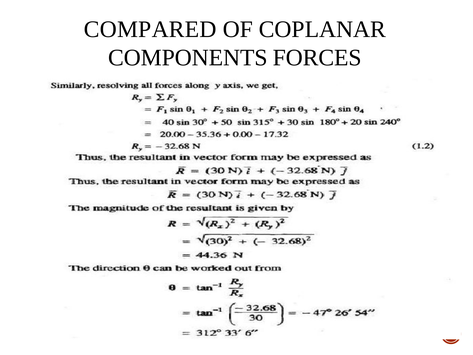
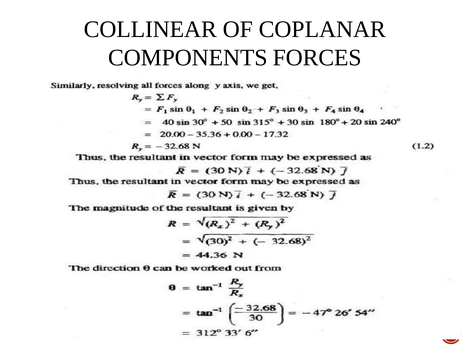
COMPARED: COMPARED -> COLLINEAR
